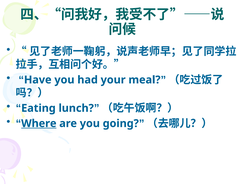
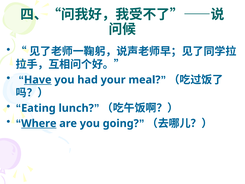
Have underline: none -> present
